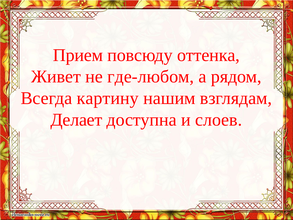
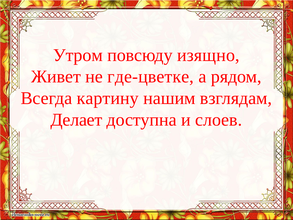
Прием: Прием -> Утром
оттенка: оттенка -> изящно
где-любом: где-любом -> где-цветке
